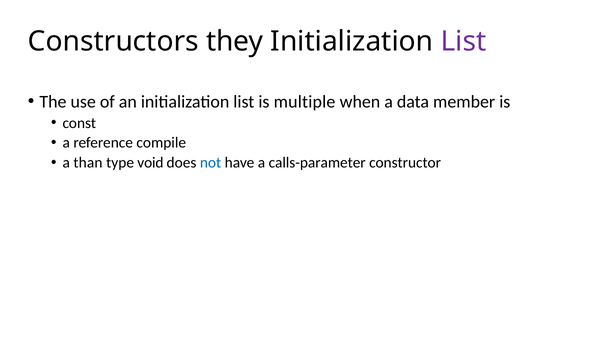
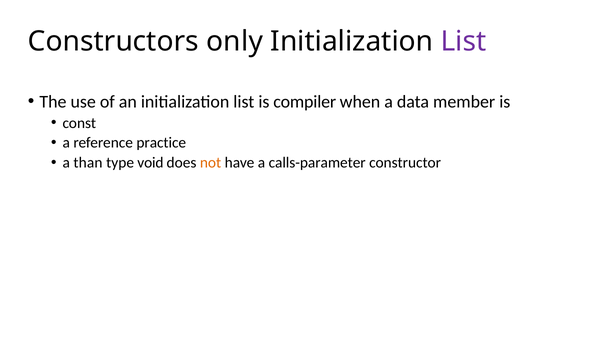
they: they -> only
multiple: multiple -> compiler
compile: compile -> practice
not colour: blue -> orange
